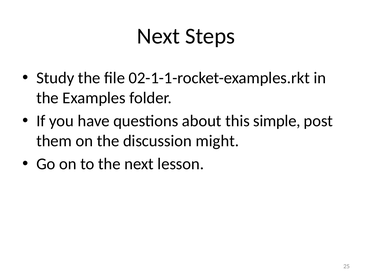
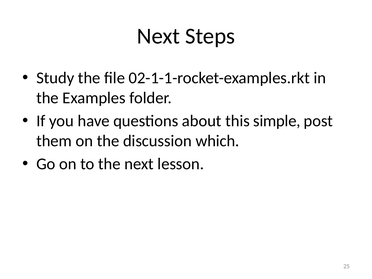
might: might -> which
